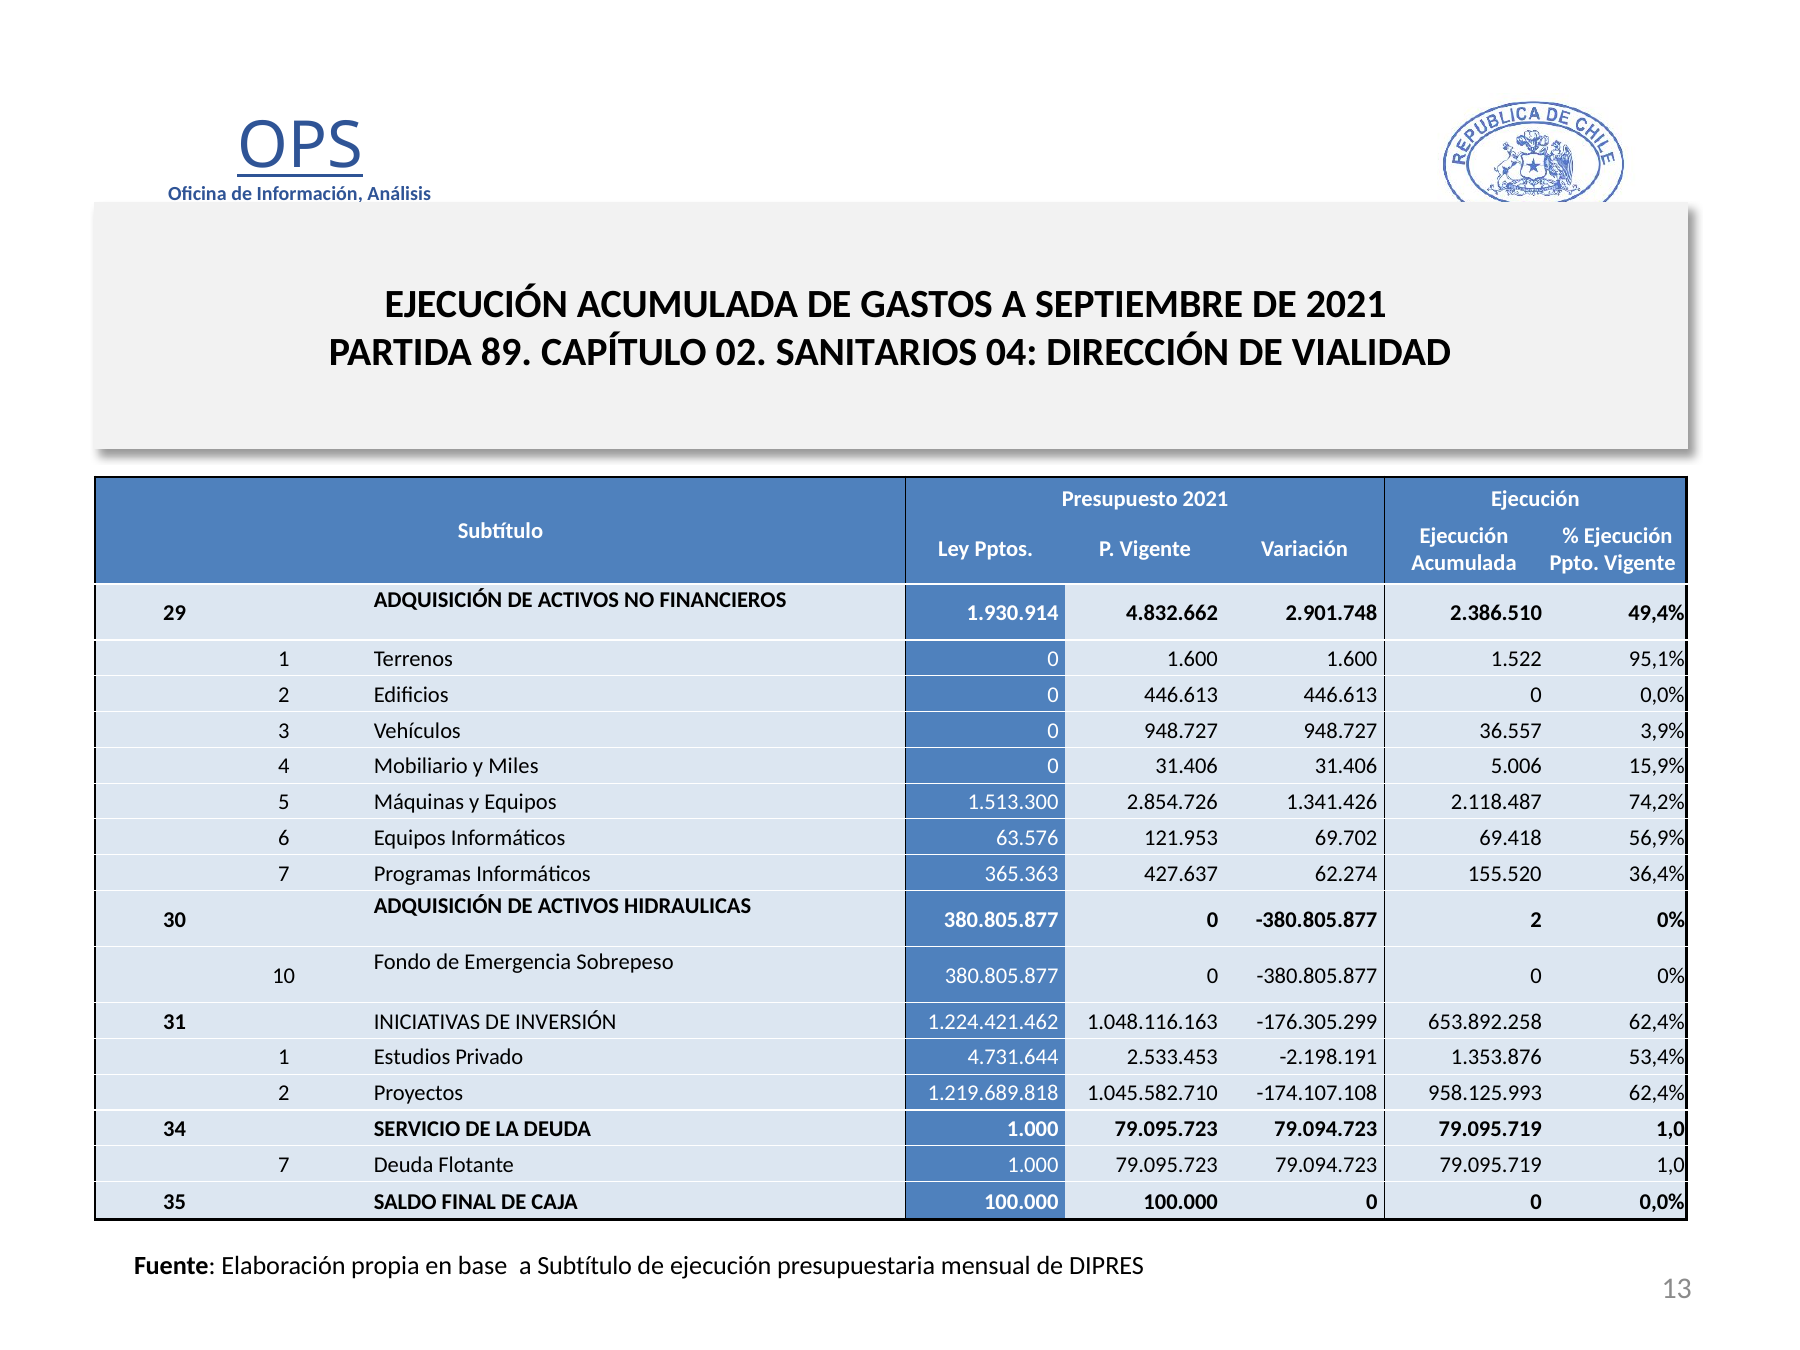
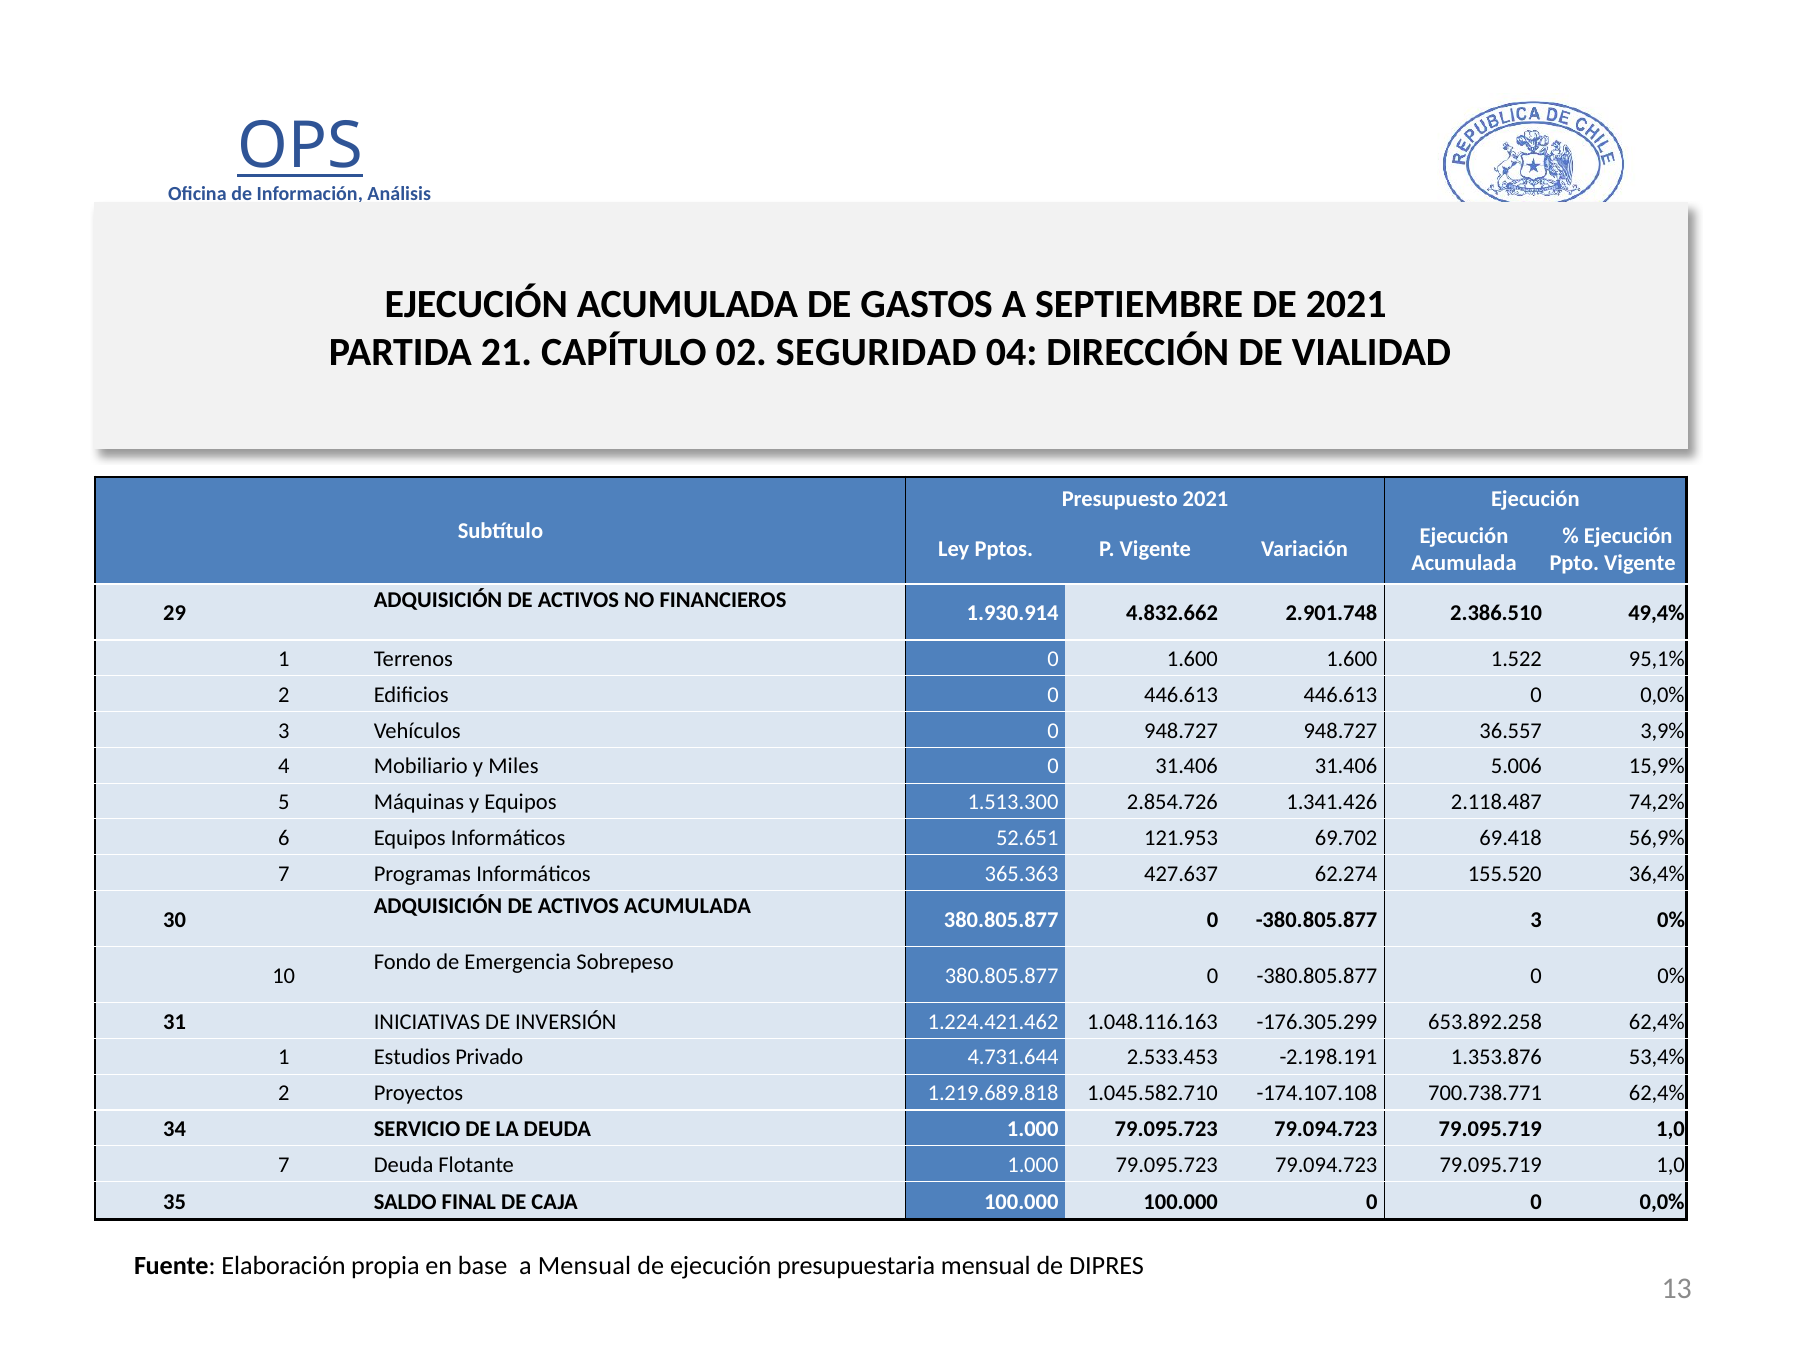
89: 89 -> 21
SANITARIOS: SANITARIOS -> SEGURIDAD
63.576: 63.576 -> 52.651
ACTIVOS HIDRAULICAS: HIDRAULICAS -> ACUMULADA
-380.805.877 2: 2 -> 3
958.125.993: 958.125.993 -> 700.738.771
a Subtítulo: Subtítulo -> Mensual
